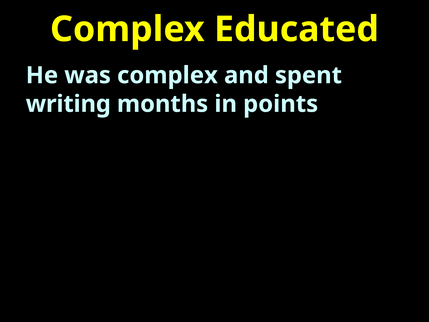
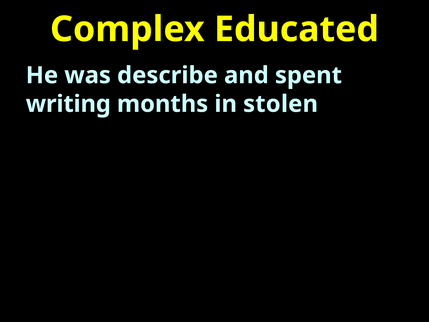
was complex: complex -> describe
points: points -> stolen
